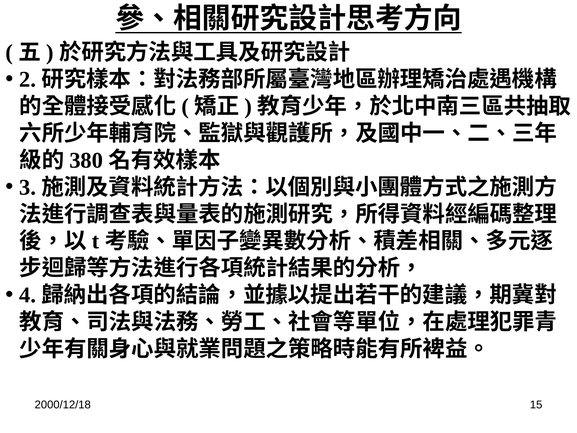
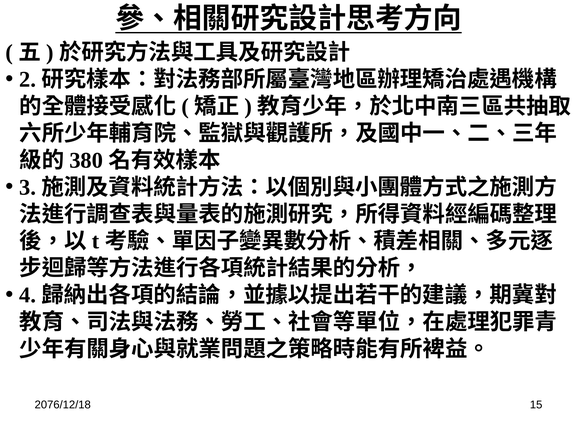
2000/12/18: 2000/12/18 -> 2076/12/18
